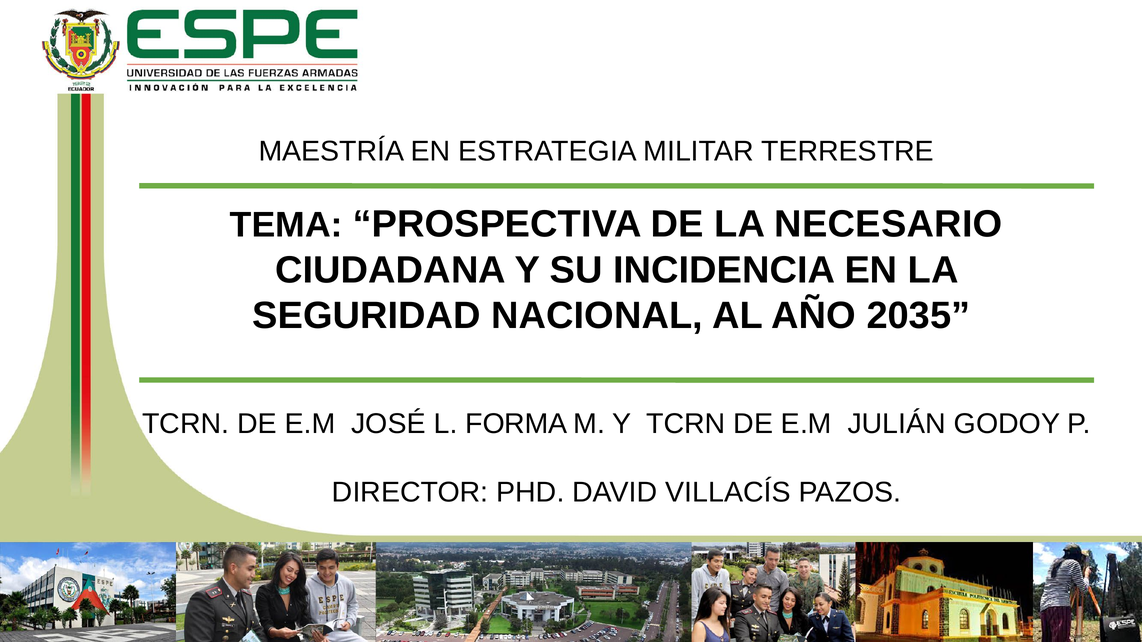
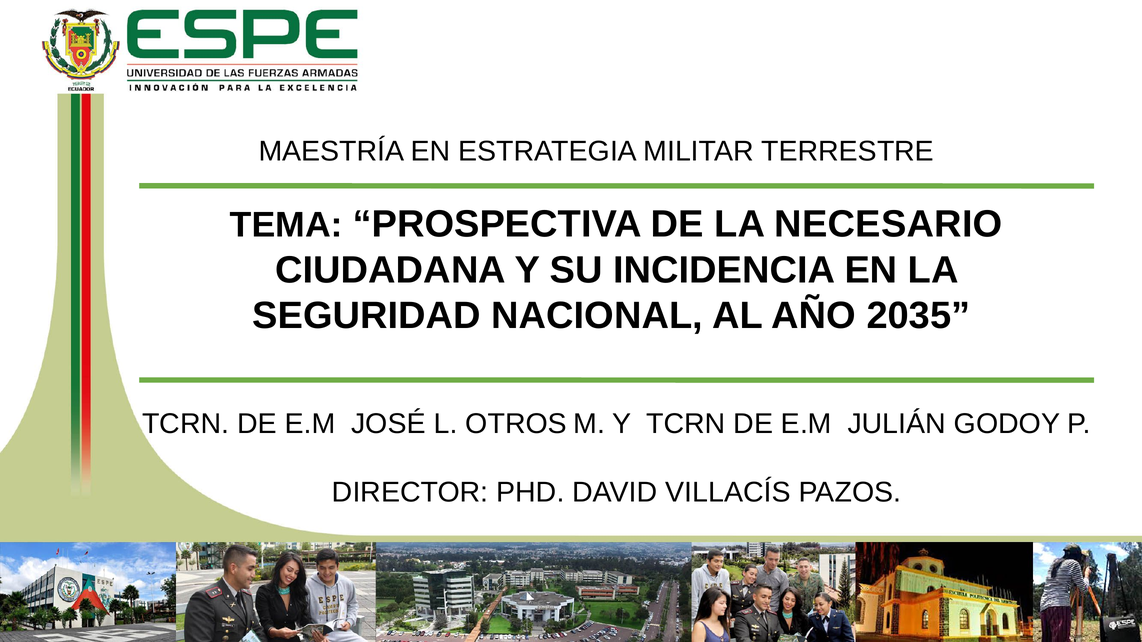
FORMA: FORMA -> OTROS
